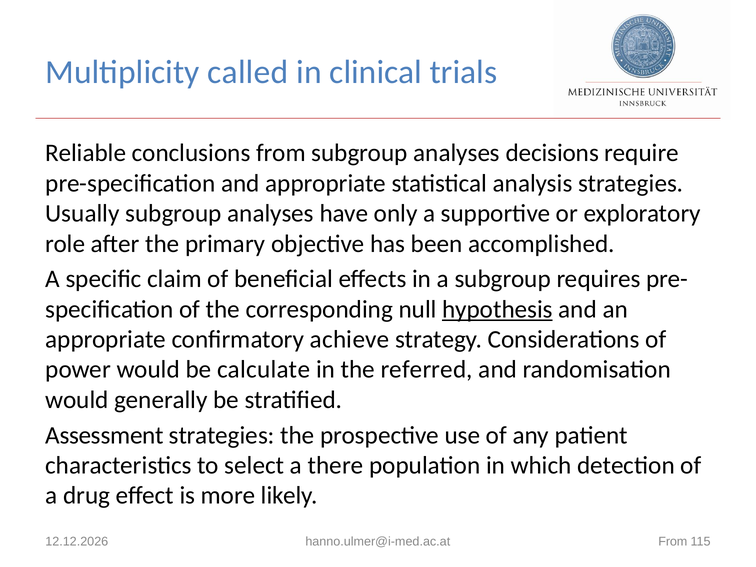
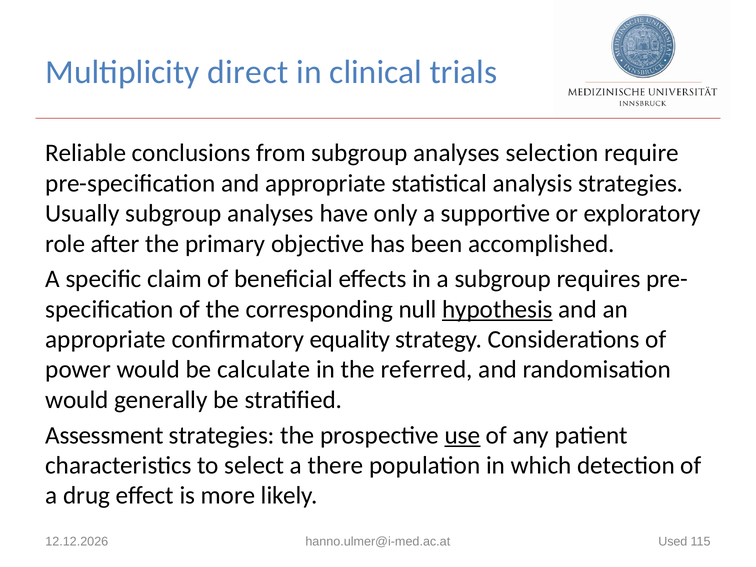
called: called -> direct
decisions: decisions -> selection
achieve: achieve -> equality
use underline: none -> present
hanno.ulmer@i-med.ac.at From: From -> Used
